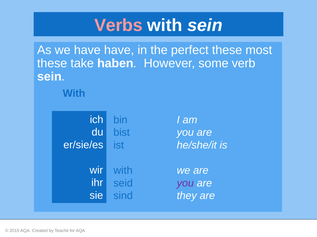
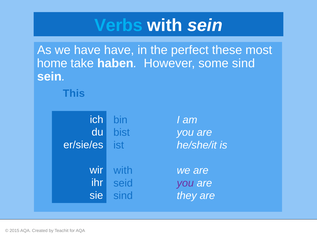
Verbs colour: pink -> light blue
these at (52, 64): these -> home
some verb: verb -> sind
With at (74, 94): With -> This
